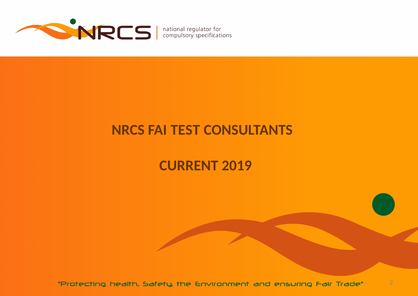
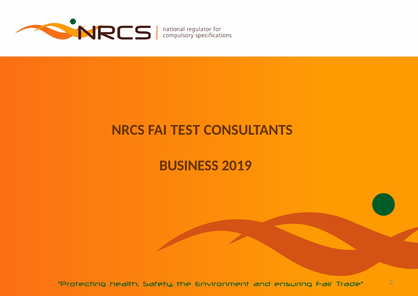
CURRENT: CURRENT -> BUSINESS
